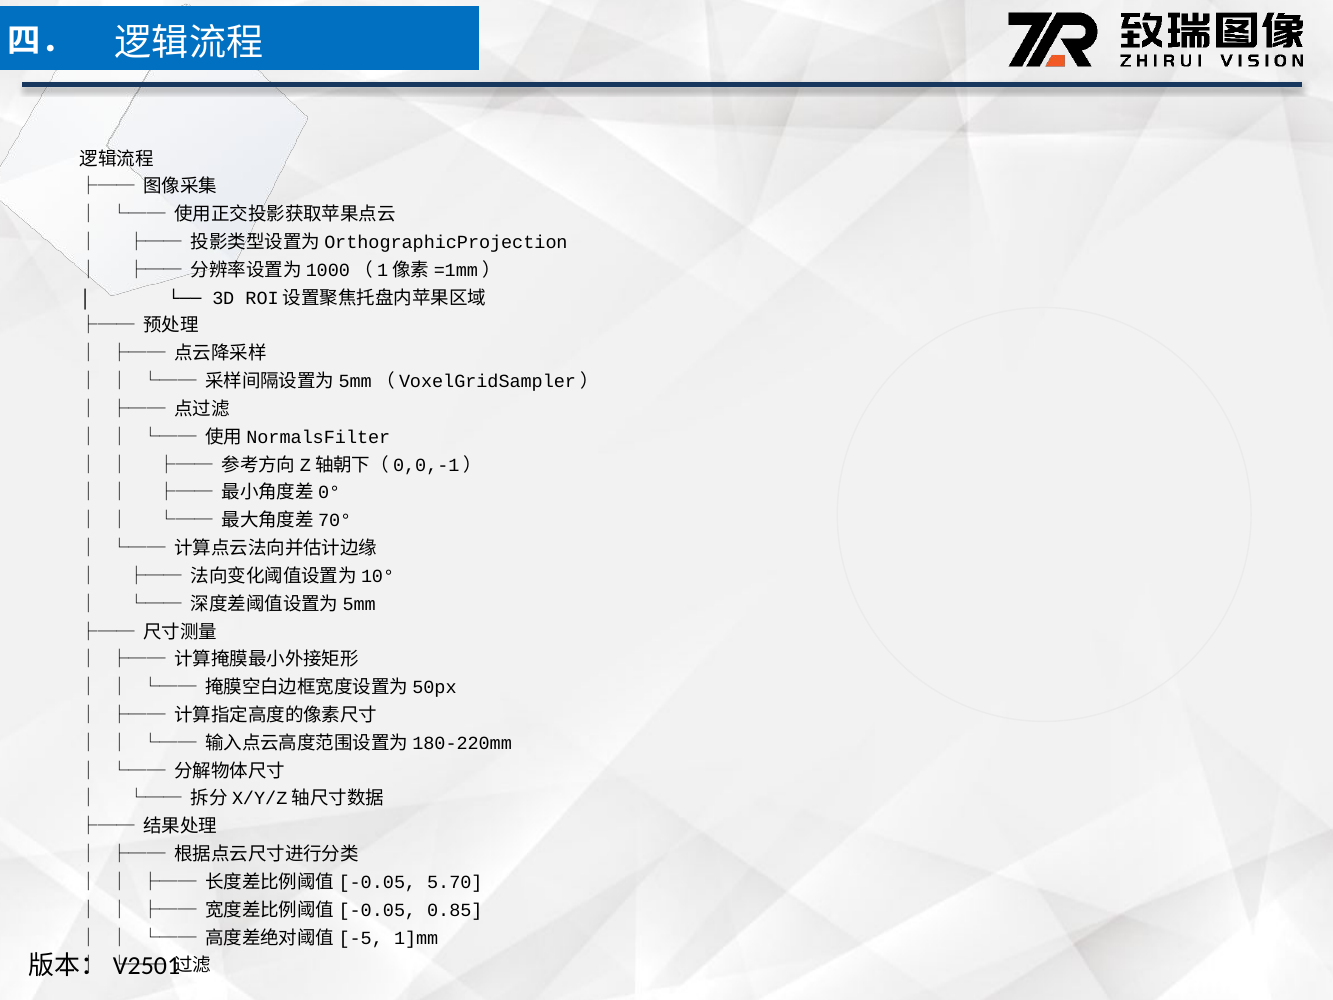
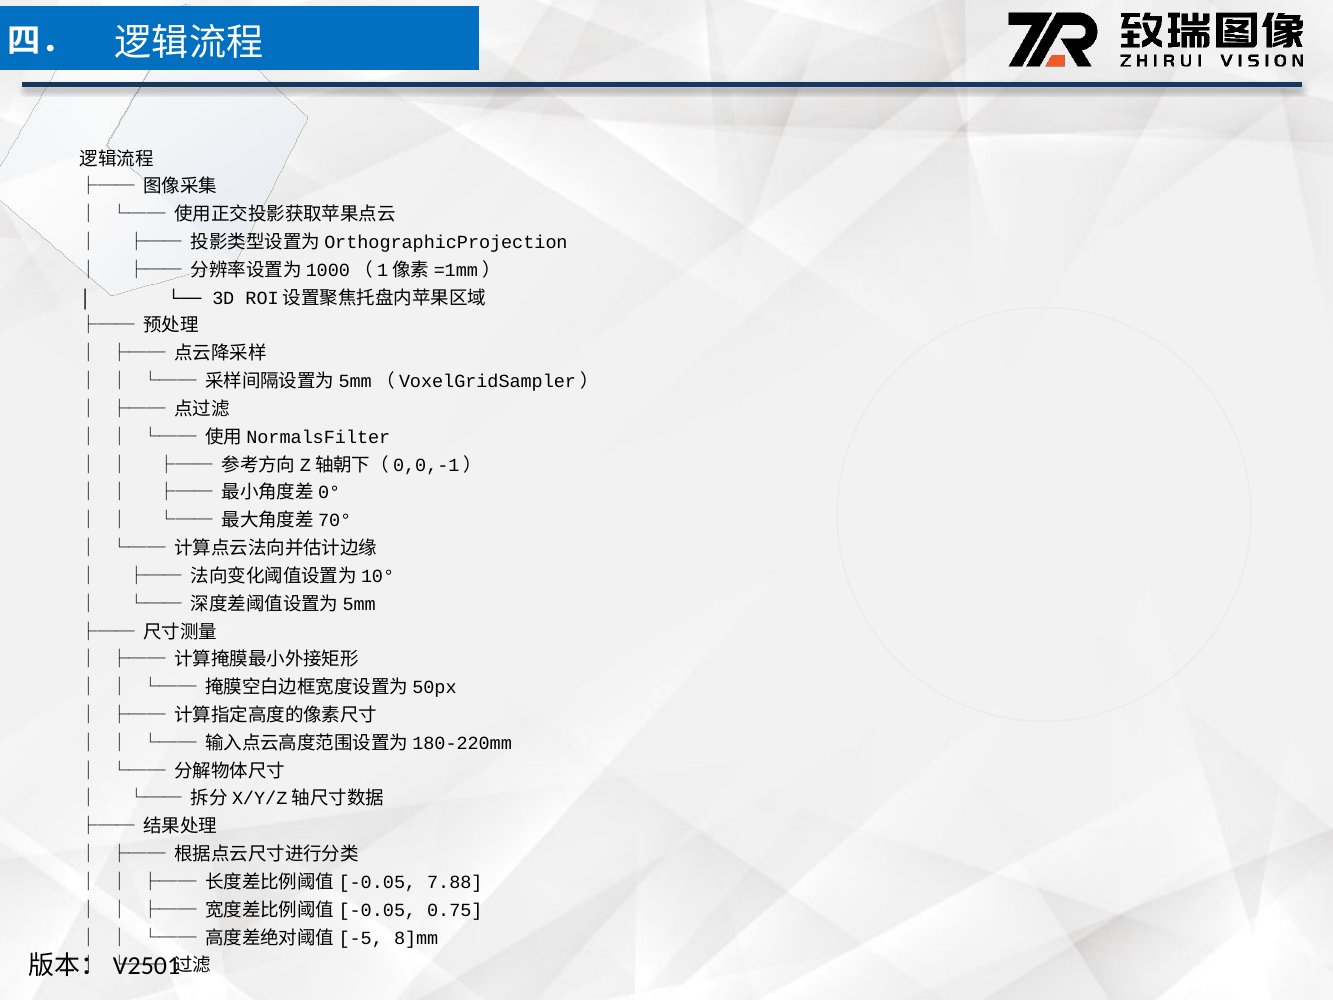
5.70: 5.70 -> 7.88
0.85: 0.85 -> 0.75
1]mm: 1]mm -> 8]mm
